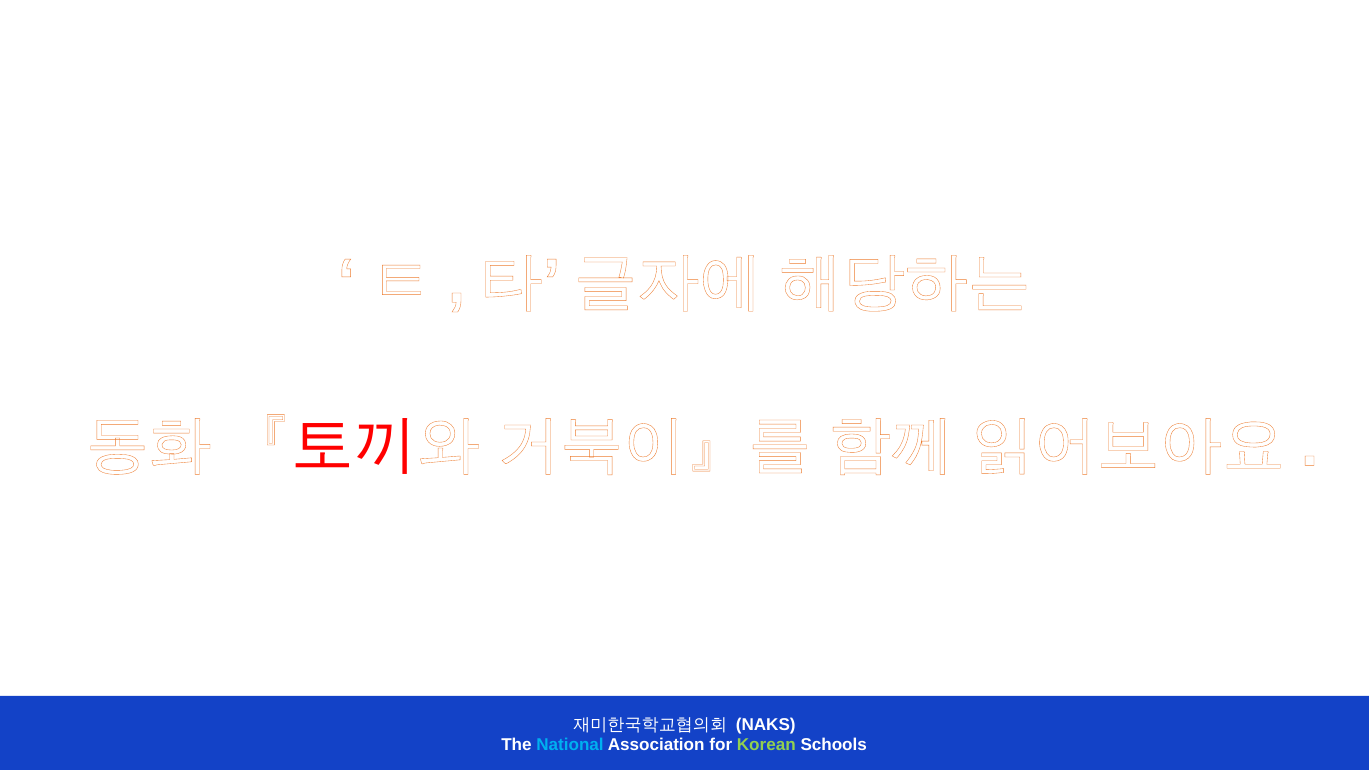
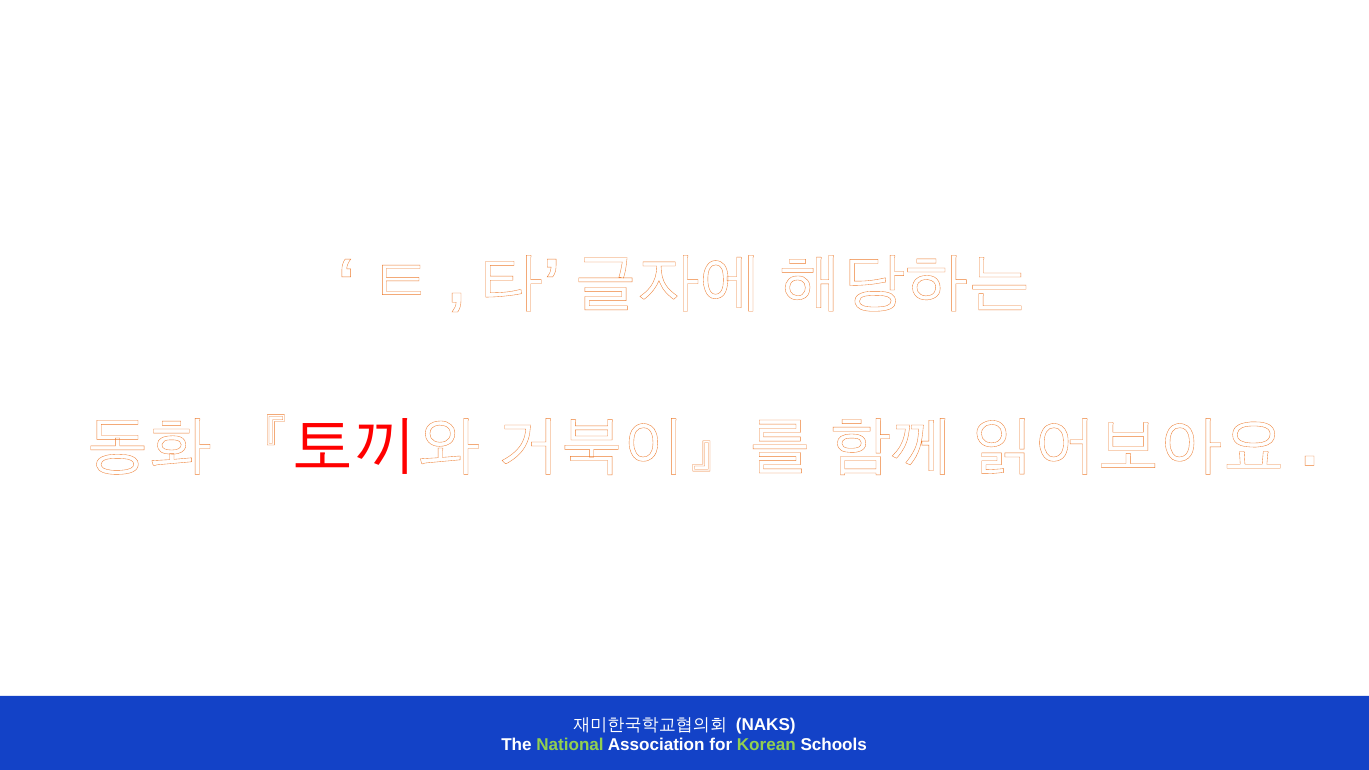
National colour: light blue -> light green
